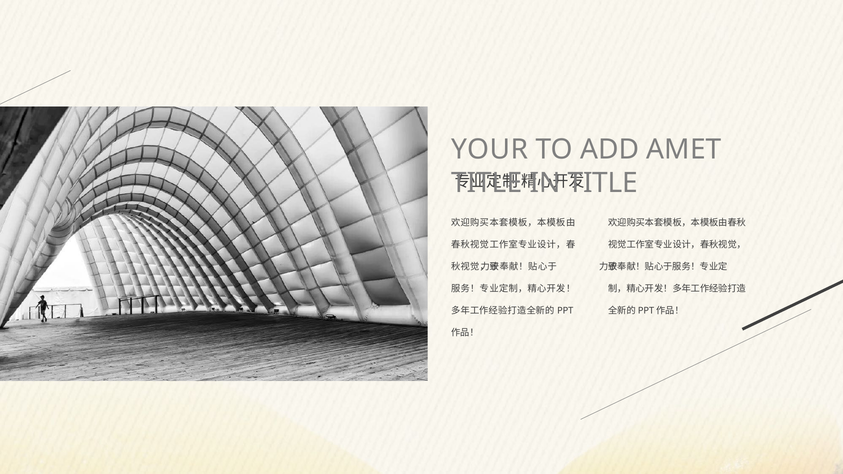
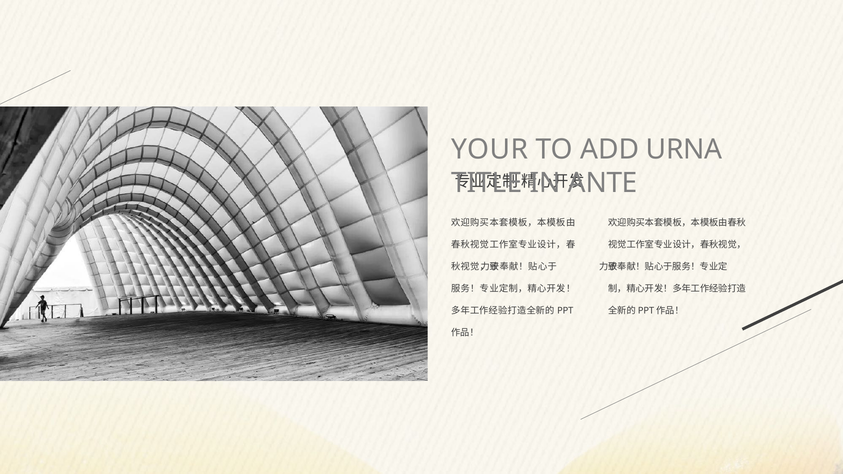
AMET: AMET -> URNA
TITLE at (603, 183): TITLE -> ANTE
